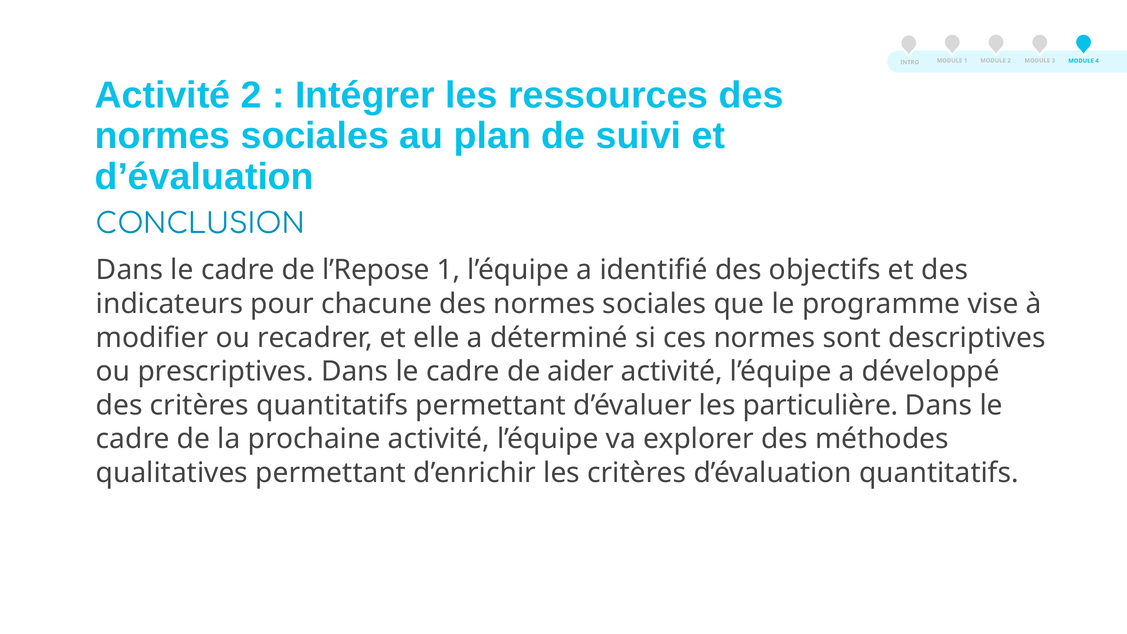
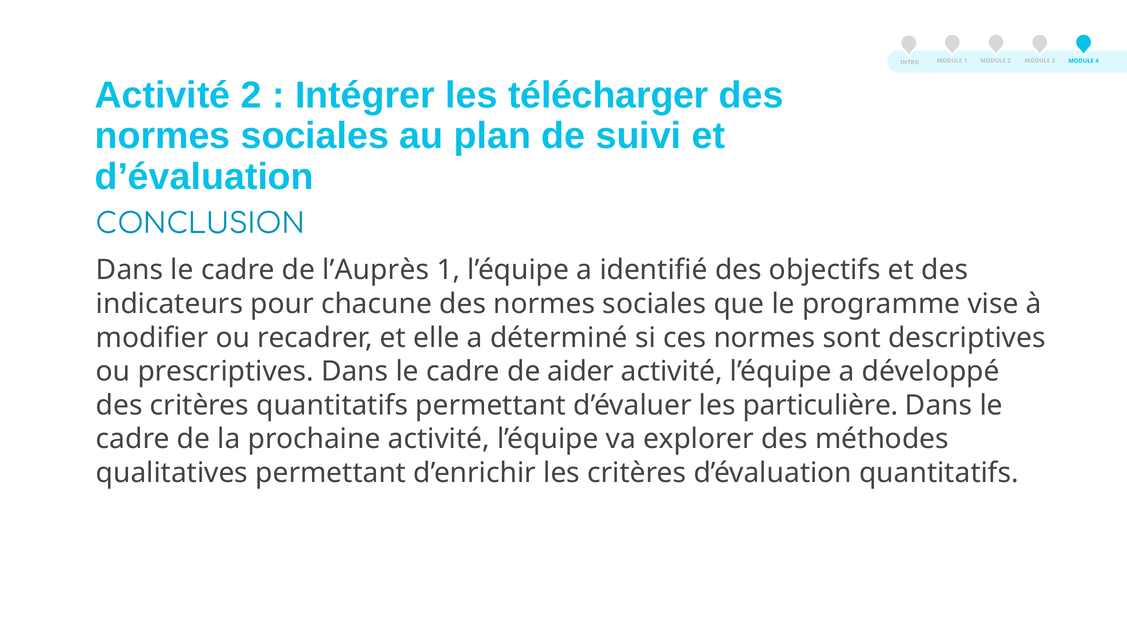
ressources: ressources -> télécharger
l’Repose: l’Repose -> l’Auprès
